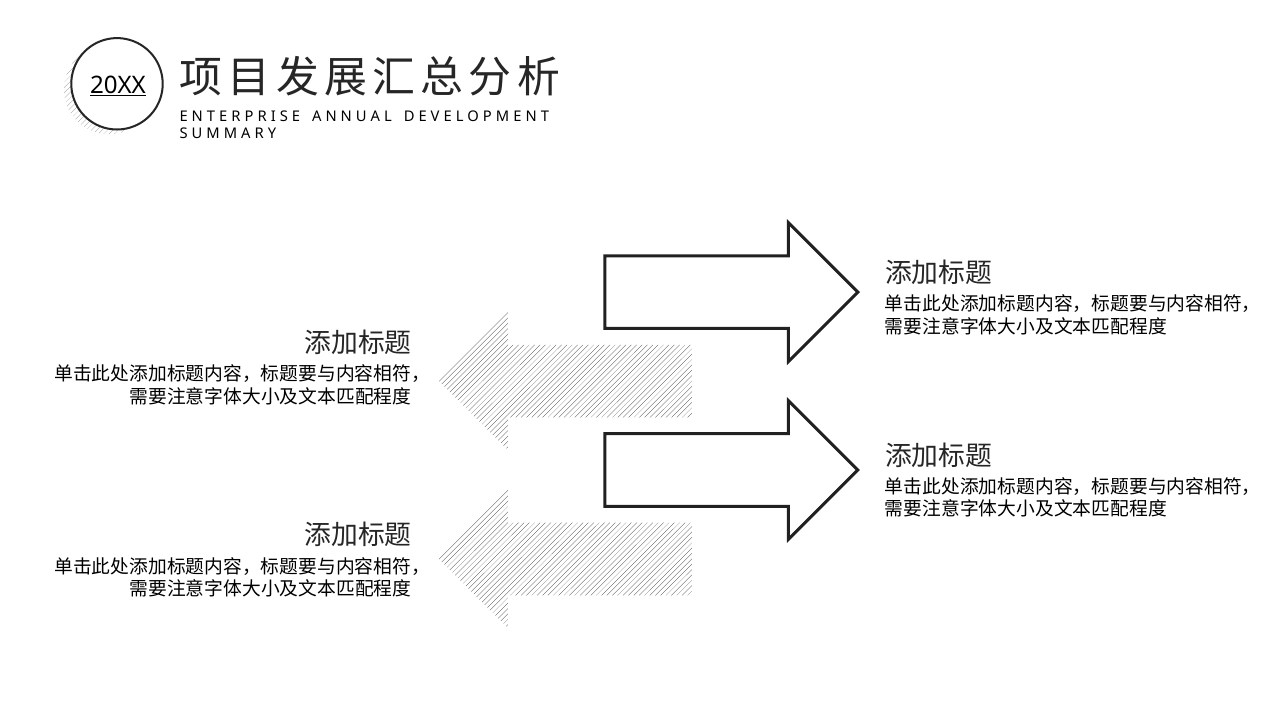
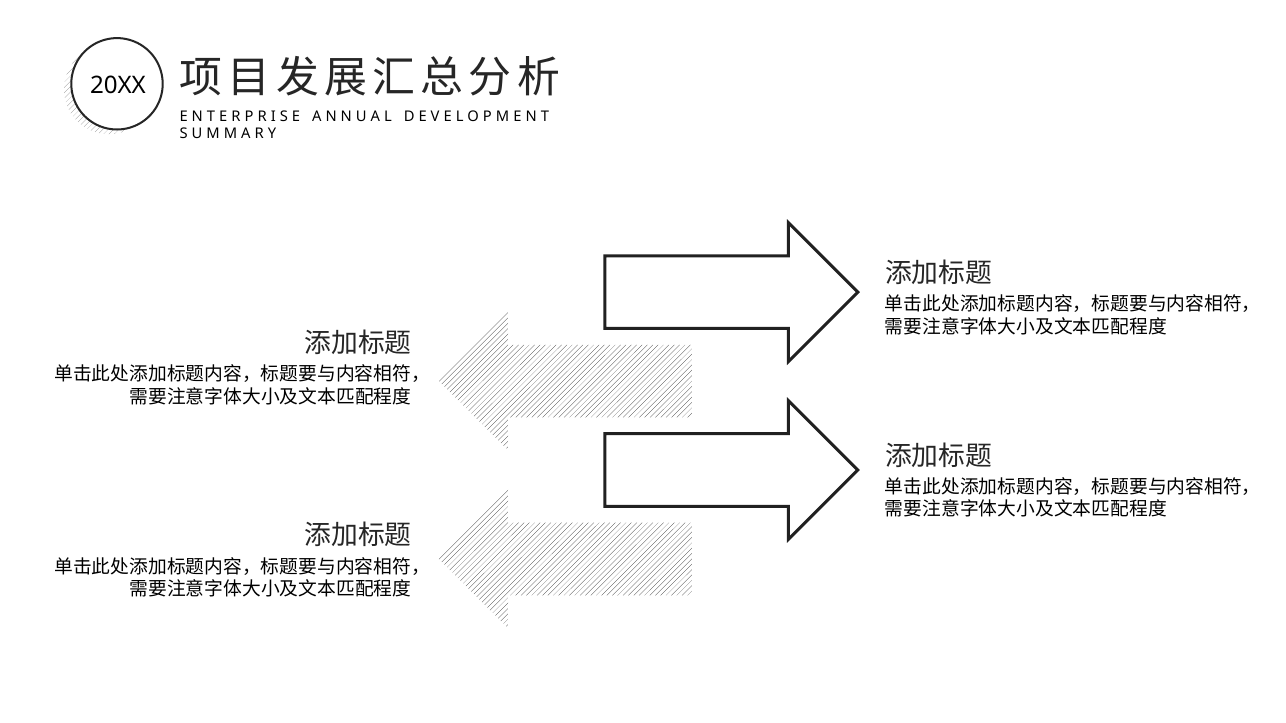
20XX underline: present -> none
